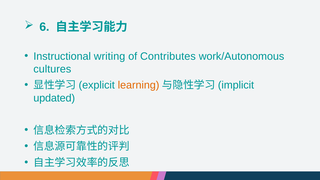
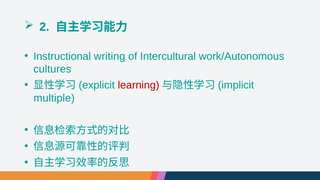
6: 6 -> 2
Contributes: Contributes -> Intercultural
learning colour: orange -> red
updated: updated -> multiple
